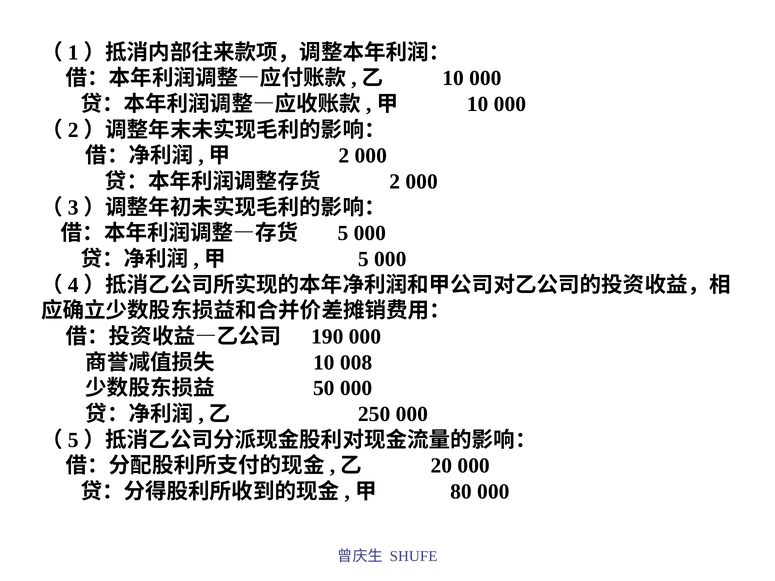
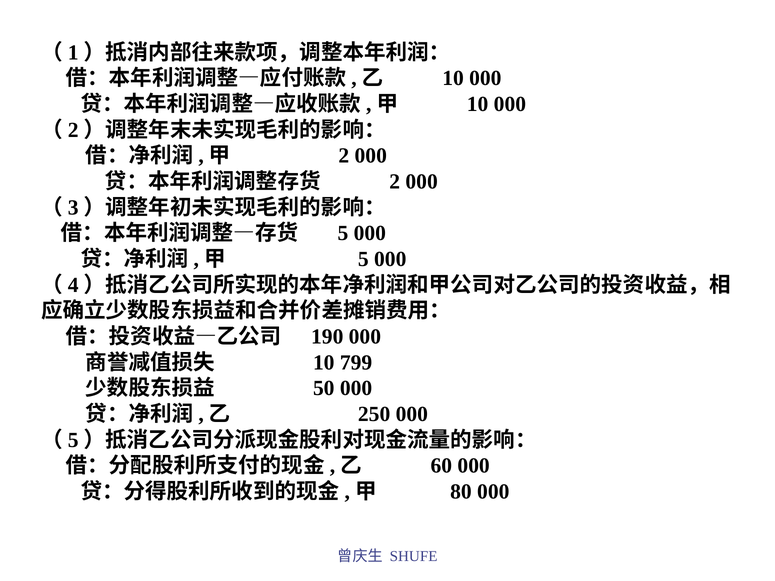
008: 008 -> 799
20: 20 -> 60
